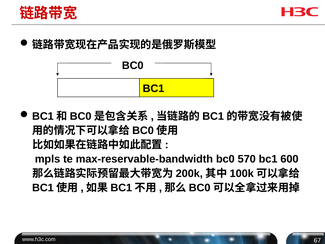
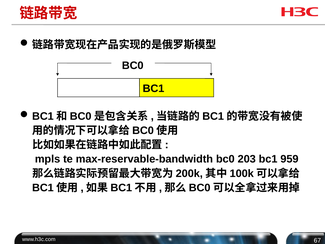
570: 570 -> 203
600: 600 -> 959
